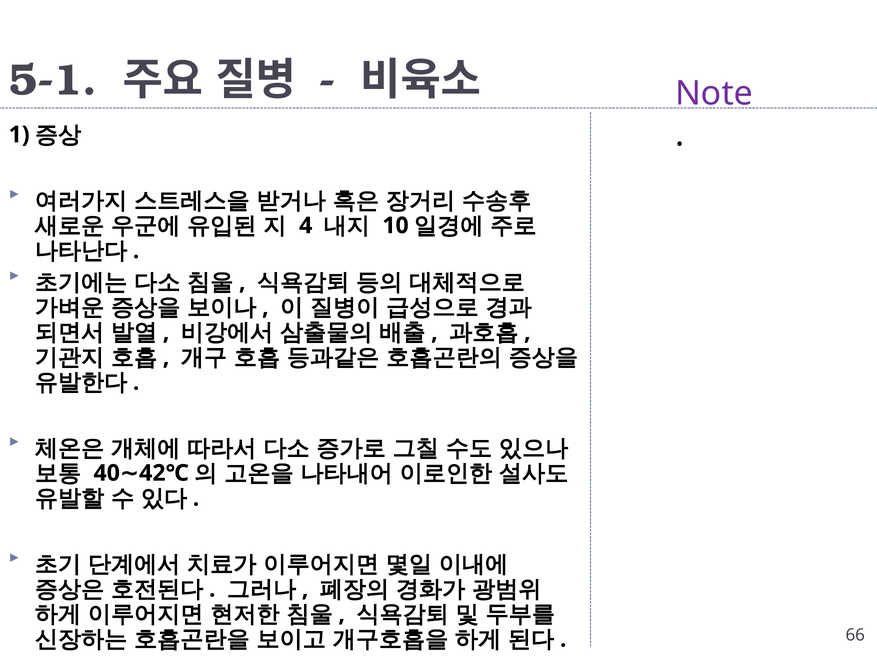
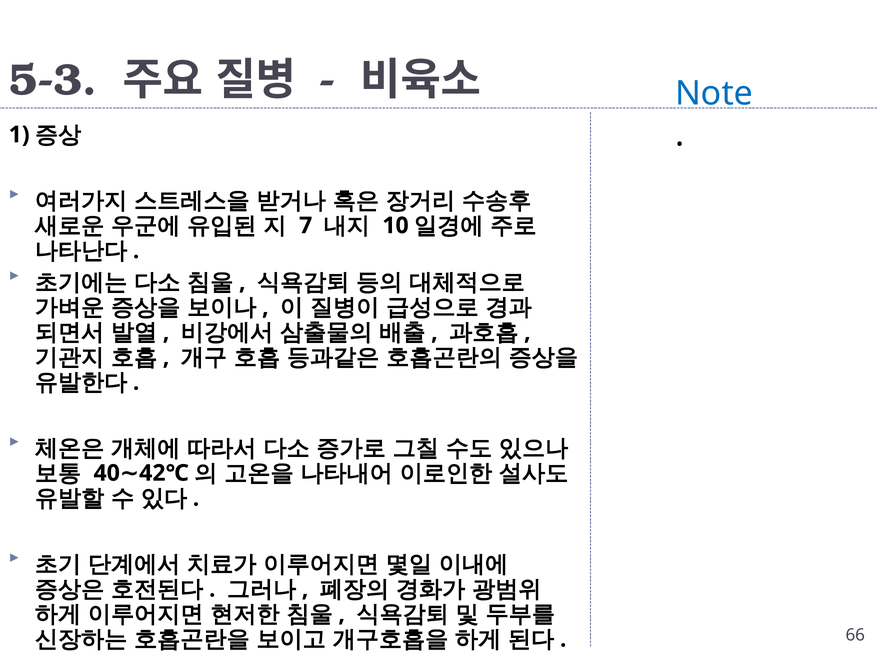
5-1: 5-1 -> 5-3
Note colour: purple -> blue
4: 4 -> 7
